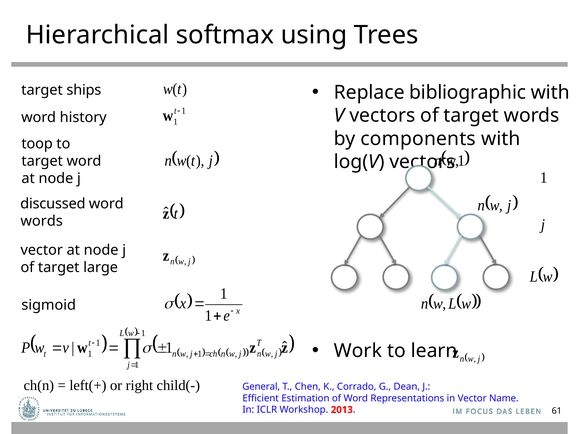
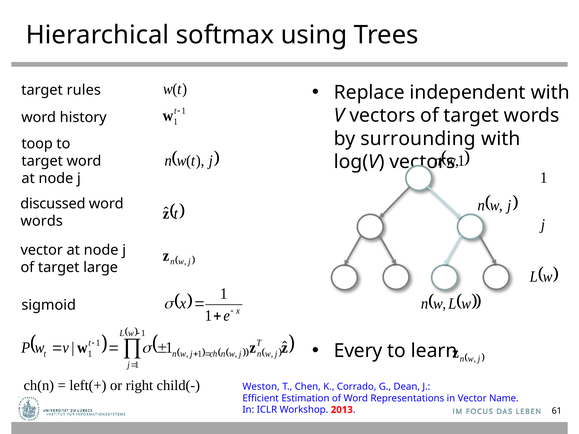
bibliographic: bibliographic -> independent
ships: ships -> rules
components: components -> surrounding
Work: Work -> Every
General: General -> Weston
